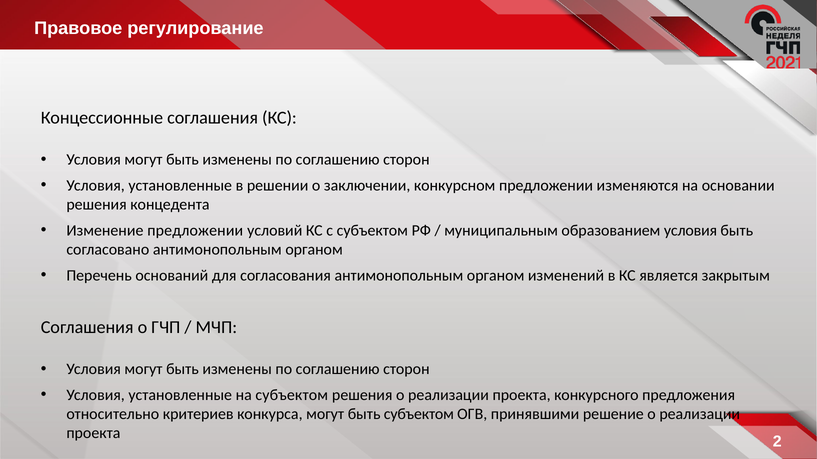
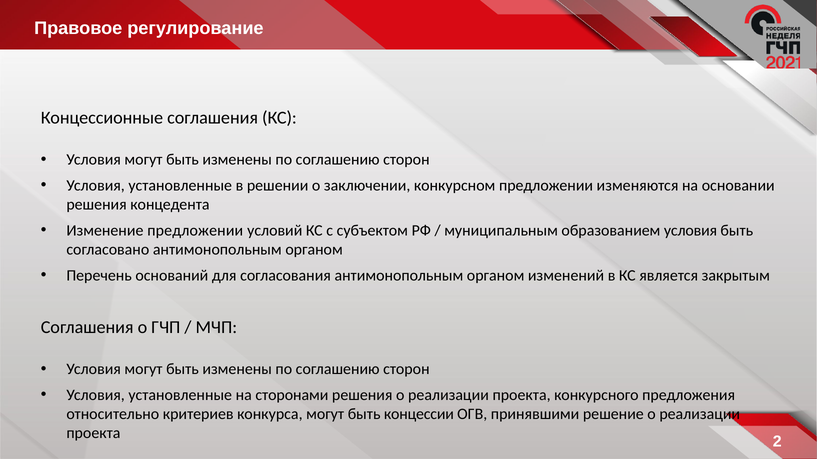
на субъектом: субъектом -> сторонами
быть субъектом: субъектом -> концессии
